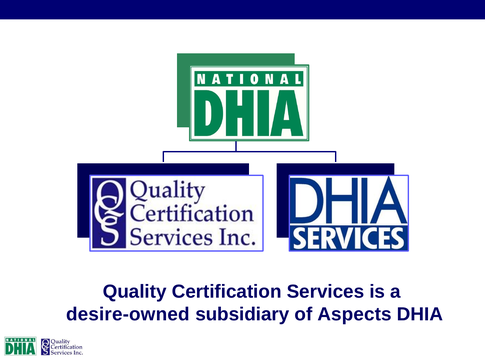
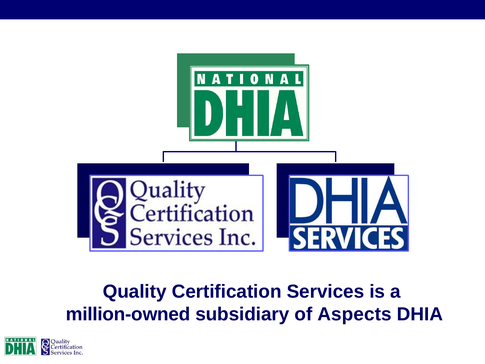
desire-owned: desire-owned -> million-owned
